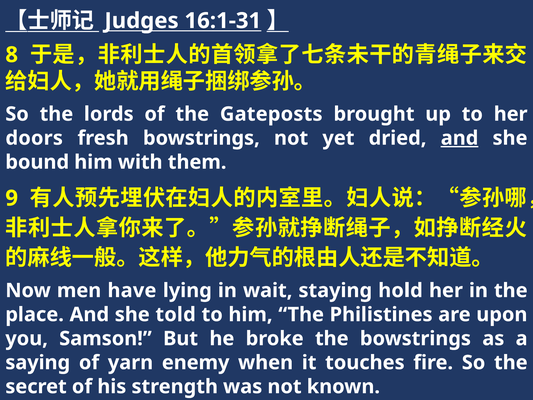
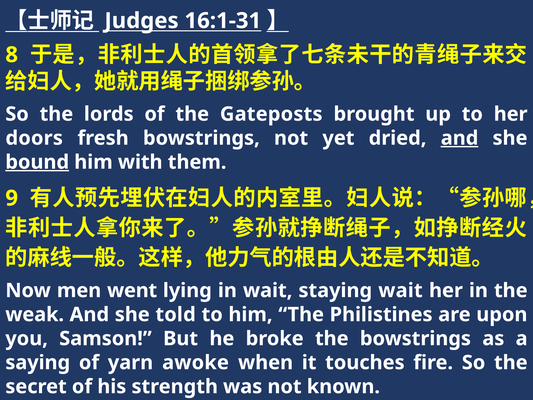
bound underline: none -> present
have: have -> went
staying hold: hold -> wait
place: place -> weak
enemy: enemy -> awoke
